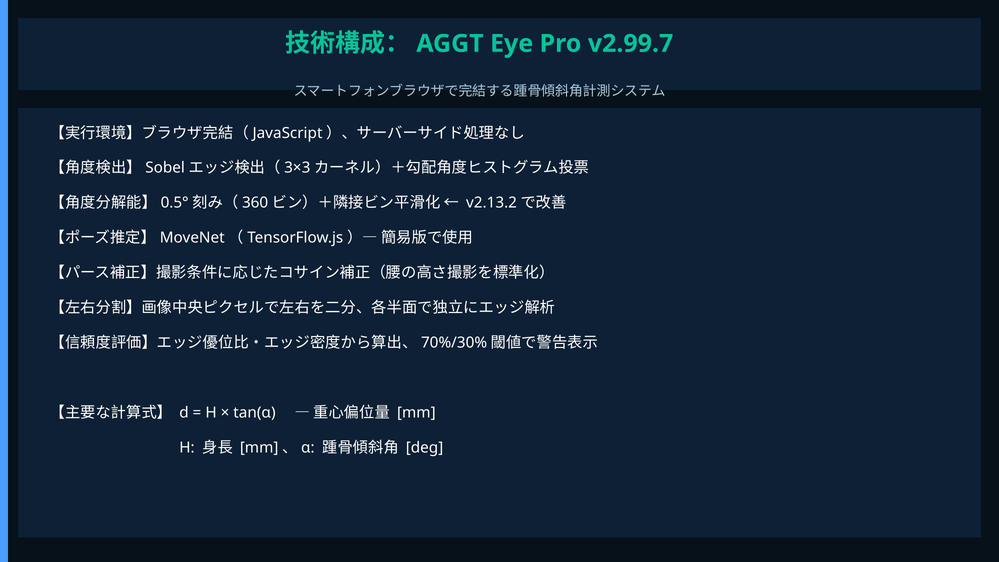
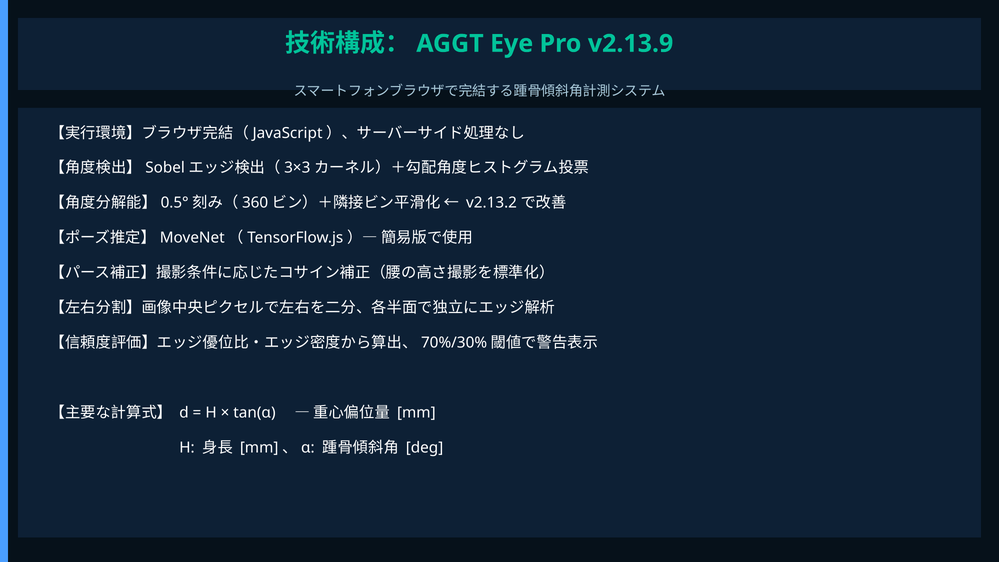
v2.99.7: v2.99.7 -> v2.13.9
